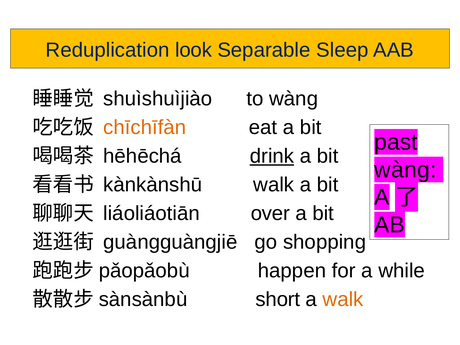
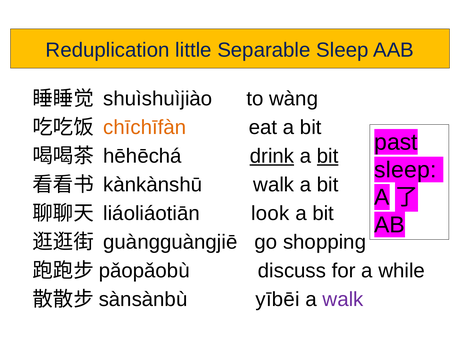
look: look -> little
bit at (328, 156) underline: none -> present
wàng at (405, 170): wàng -> sleep
over: over -> look
happen: happen -> discuss
short: short -> yībēi
walk at (343, 299) colour: orange -> purple
